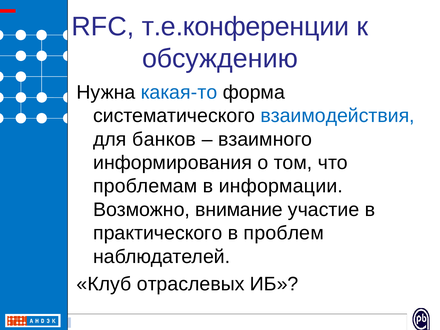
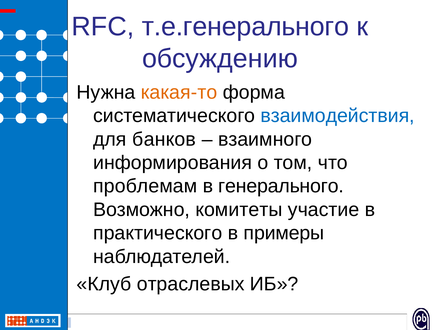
т.е.конференции: т.е.конференции -> т.е.генерального
какая-то colour: blue -> orange
информации: информации -> генерального
внимание: внимание -> комитеты
проблем: проблем -> примеры
